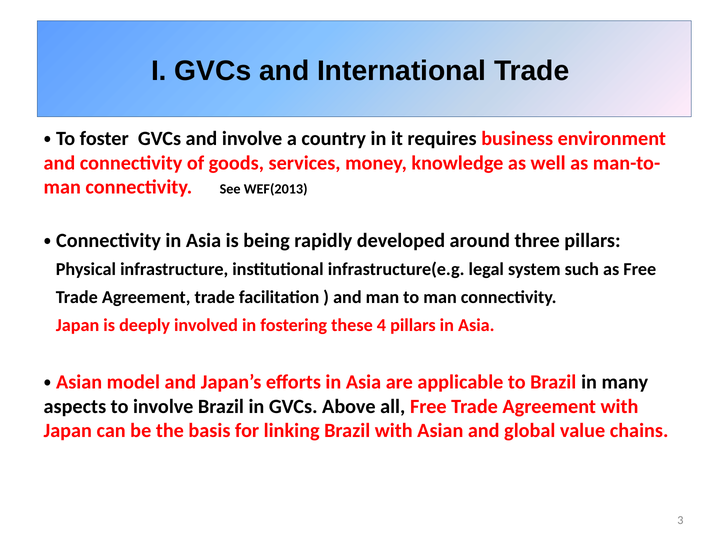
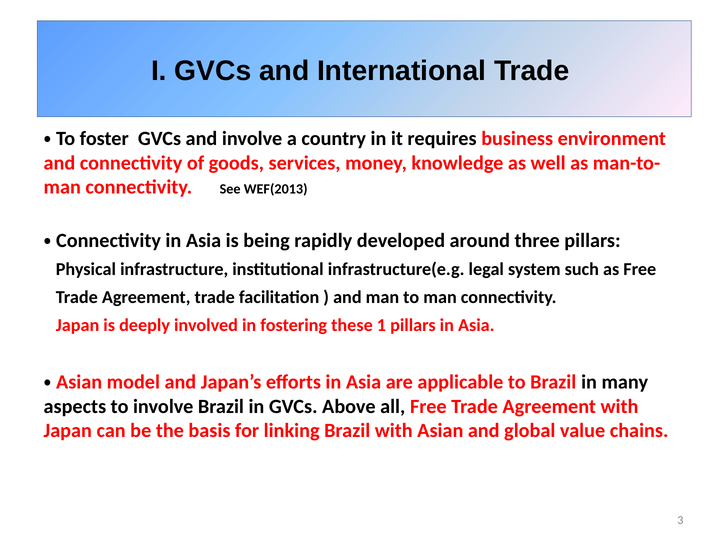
4: 4 -> 1
